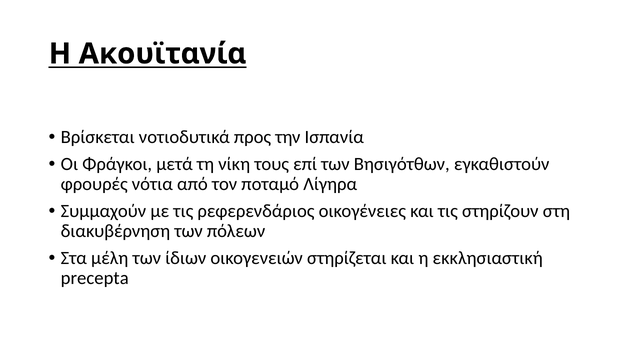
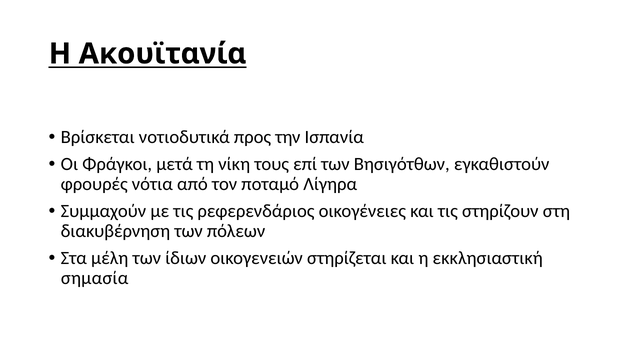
precepta: precepta -> σημασία
